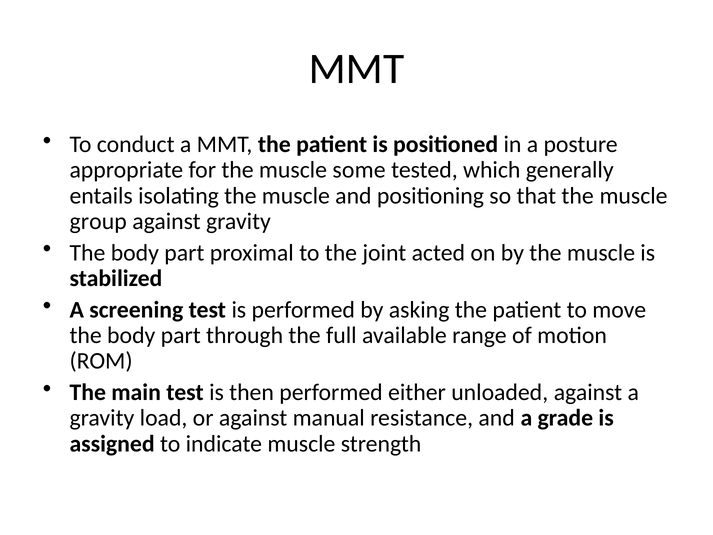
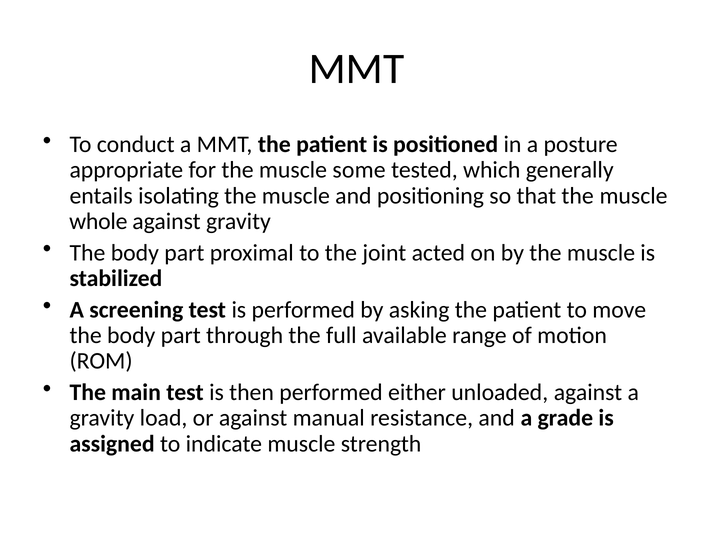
group: group -> whole
